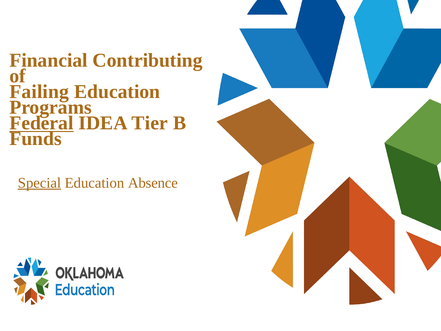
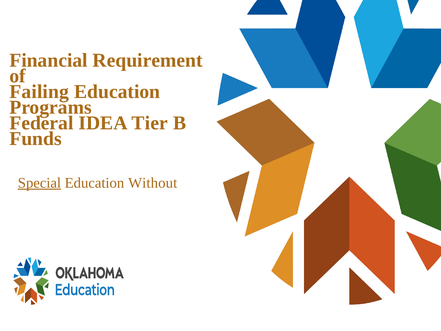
Contributing: Contributing -> Requirement
Federal underline: present -> none
Absence: Absence -> Without
